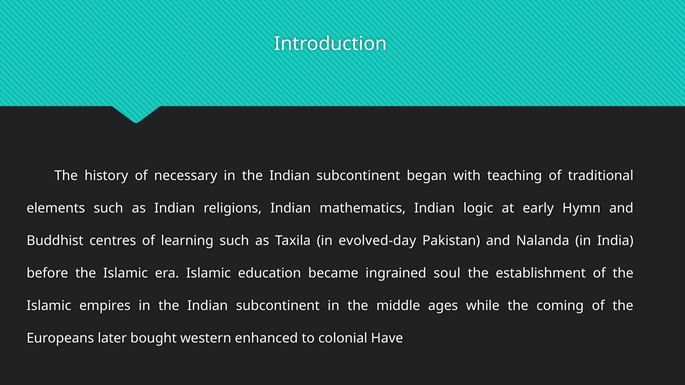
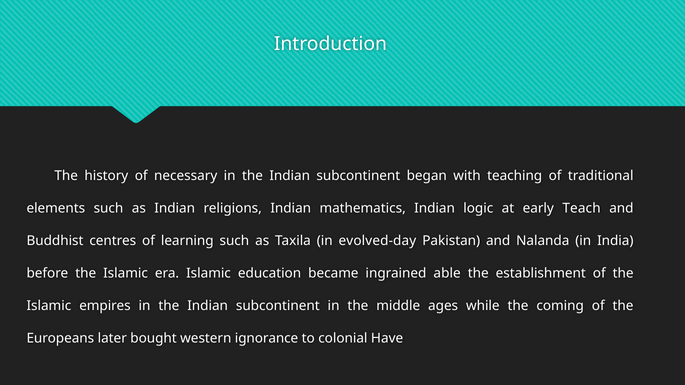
Hymn: Hymn -> Teach
soul: soul -> able
enhanced: enhanced -> ignorance
